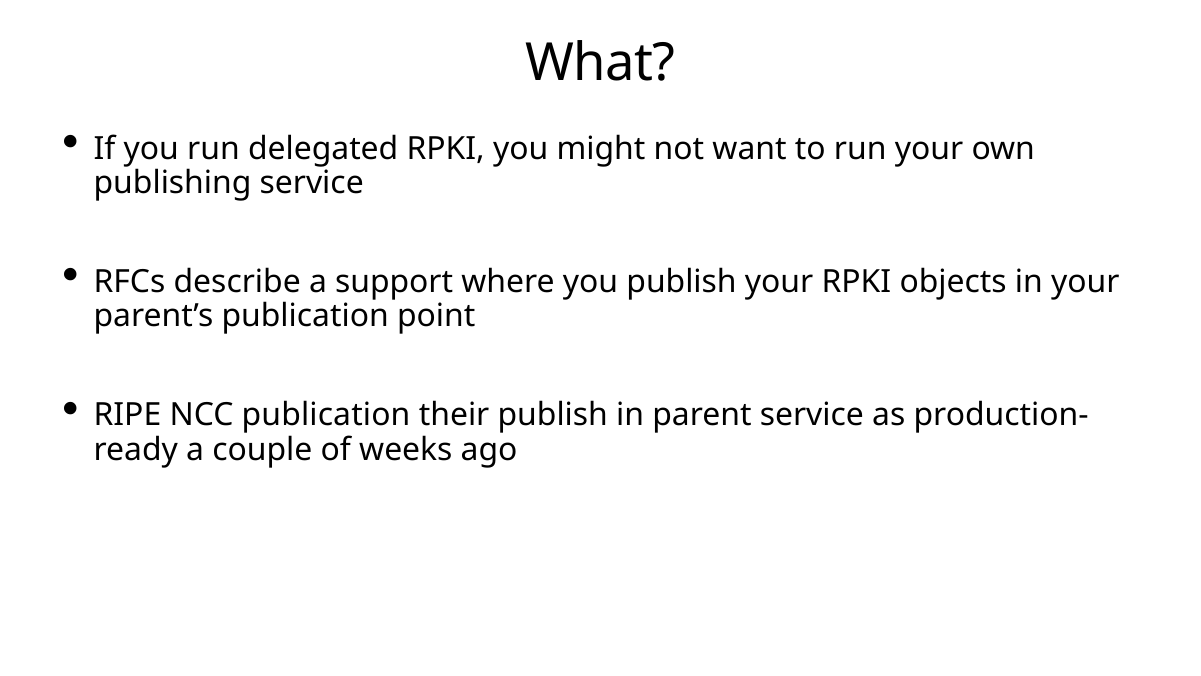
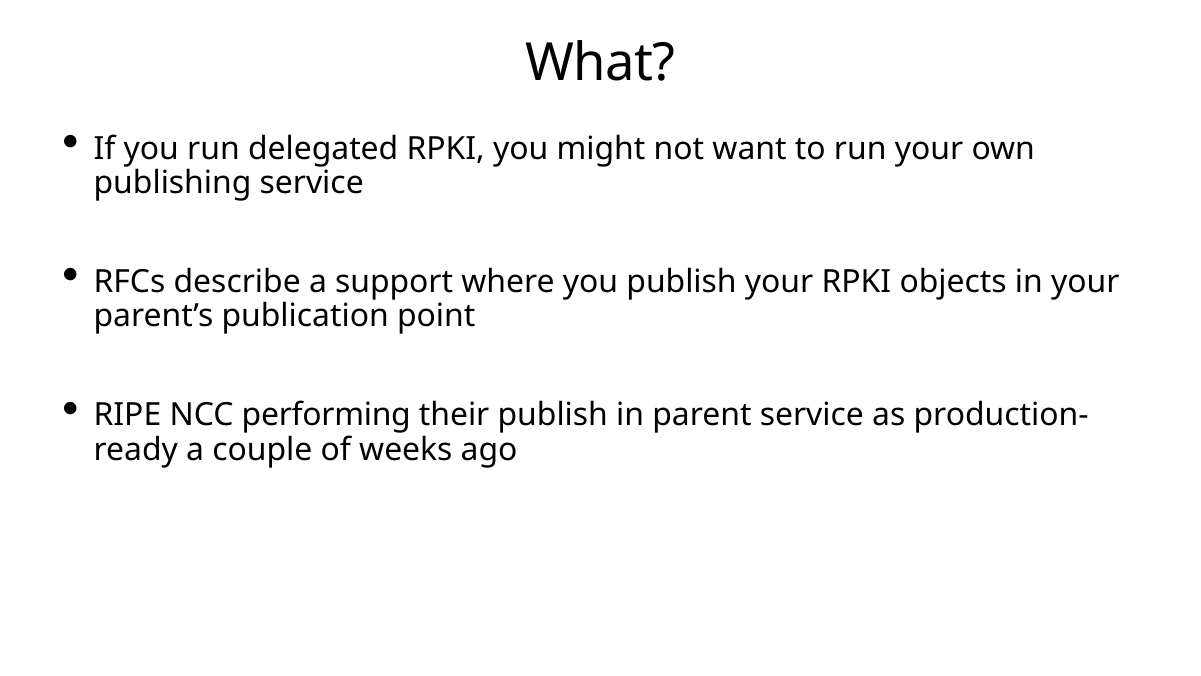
NCC publication: publication -> performing
